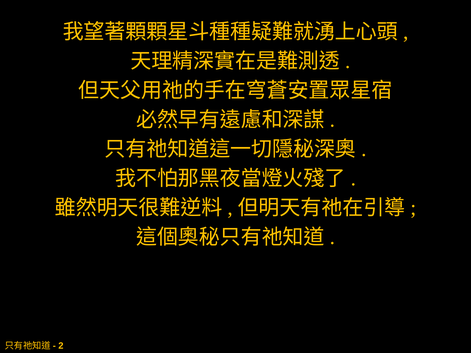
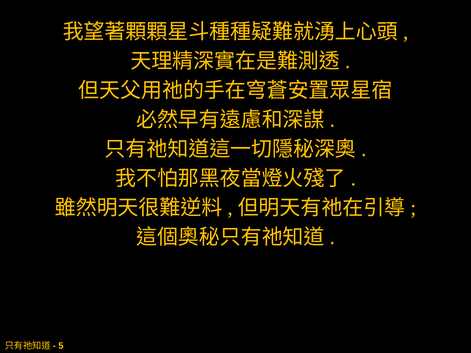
2: 2 -> 5
